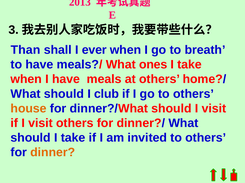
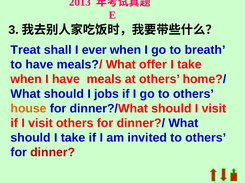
Than: Than -> Treat
ones: ones -> offer
club: club -> jobs
dinner colour: orange -> red
